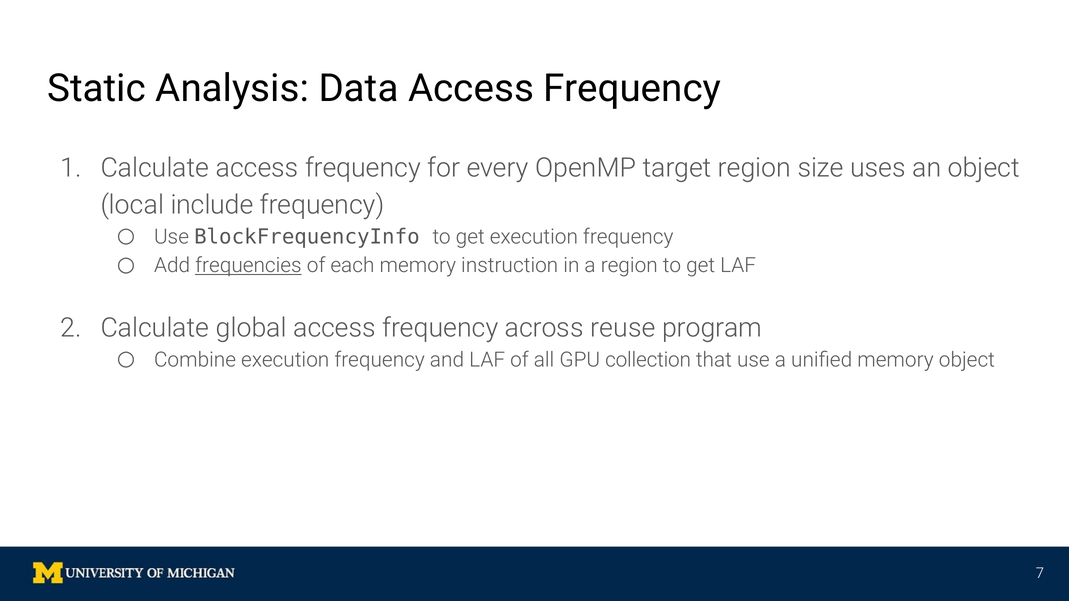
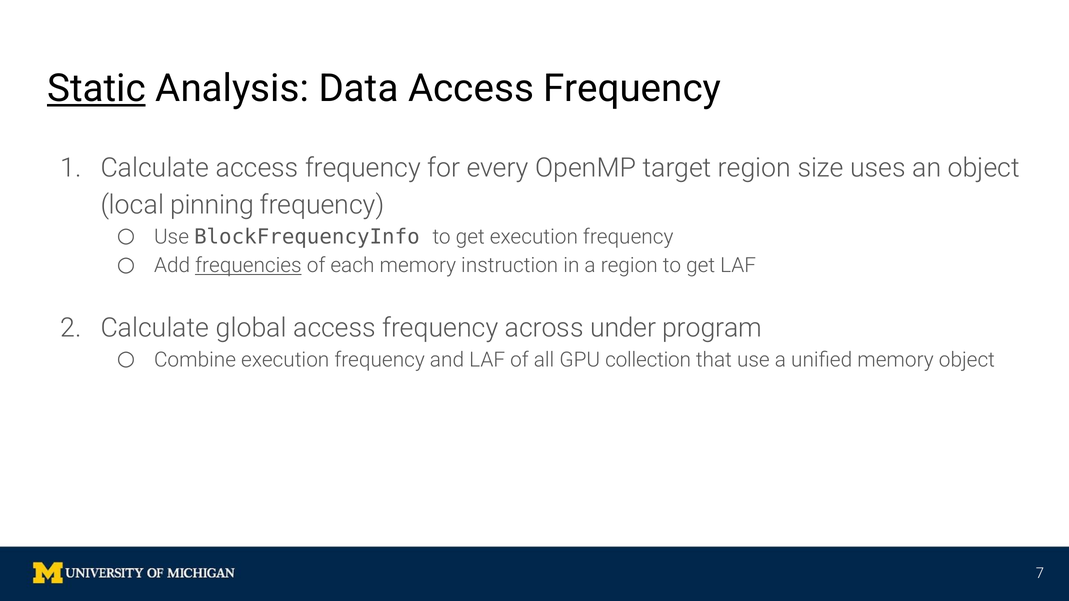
Static underline: none -> present
include: include -> pinning
reuse: reuse -> under
